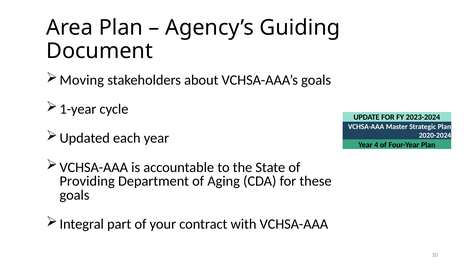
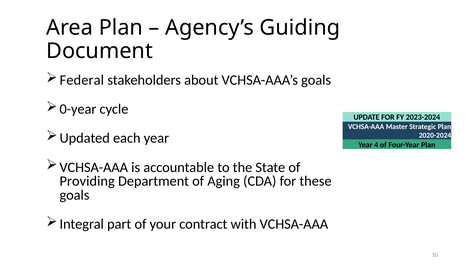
Moving: Moving -> Federal
1-year: 1-year -> 0-year
